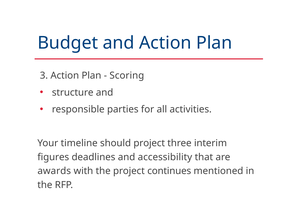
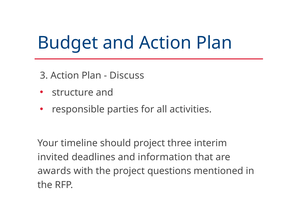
Scoring: Scoring -> Discuss
figures: figures -> invited
accessibility: accessibility -> information
continues: continues -> questions
